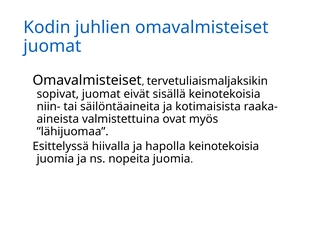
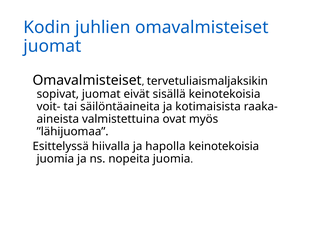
niin-: niin- -> voit-
